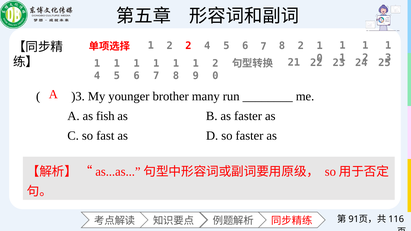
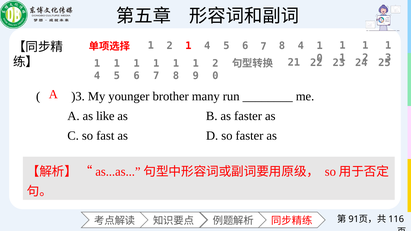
2 at (188, 46): 2 -> 1
8 2: 2 -> 4
fish: fish -> like
